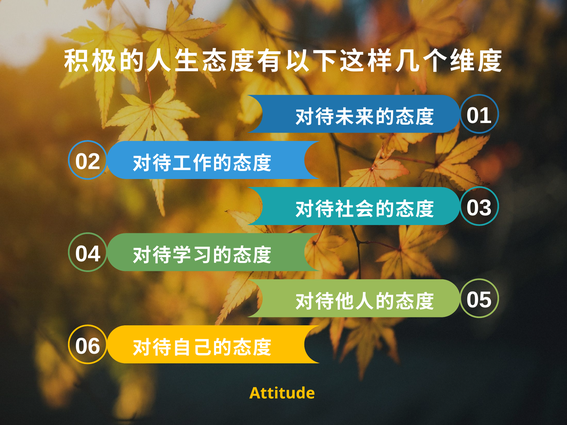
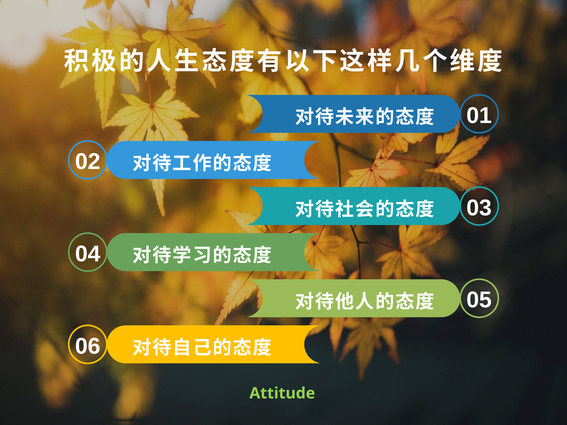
Attitude colour: yellow -> light green
